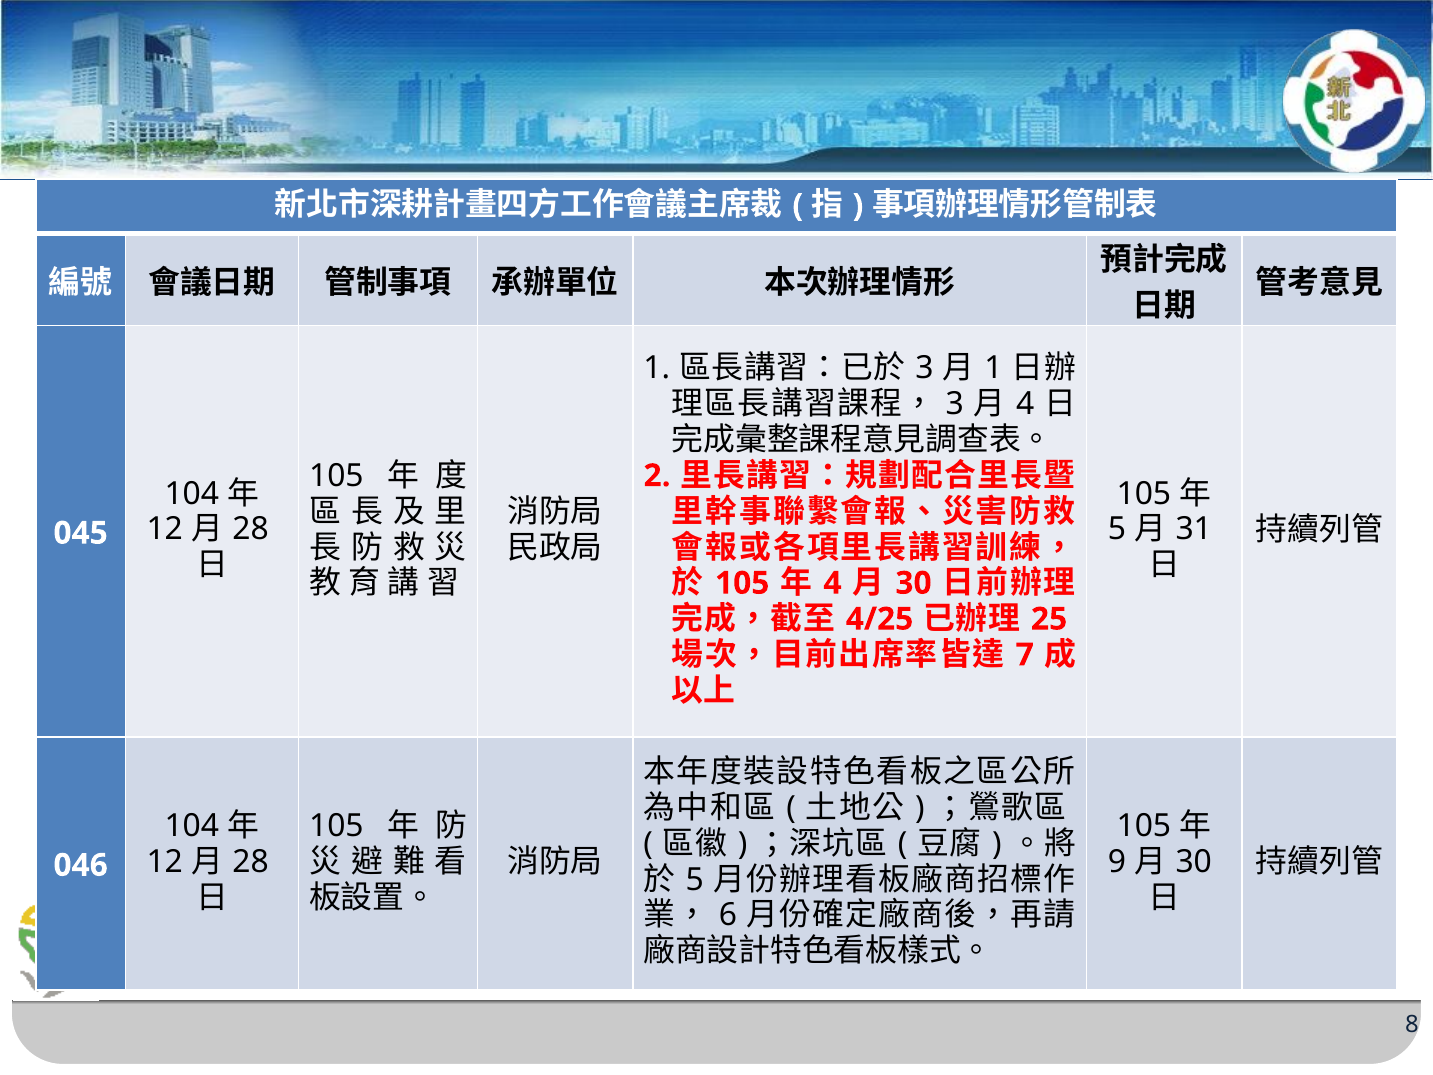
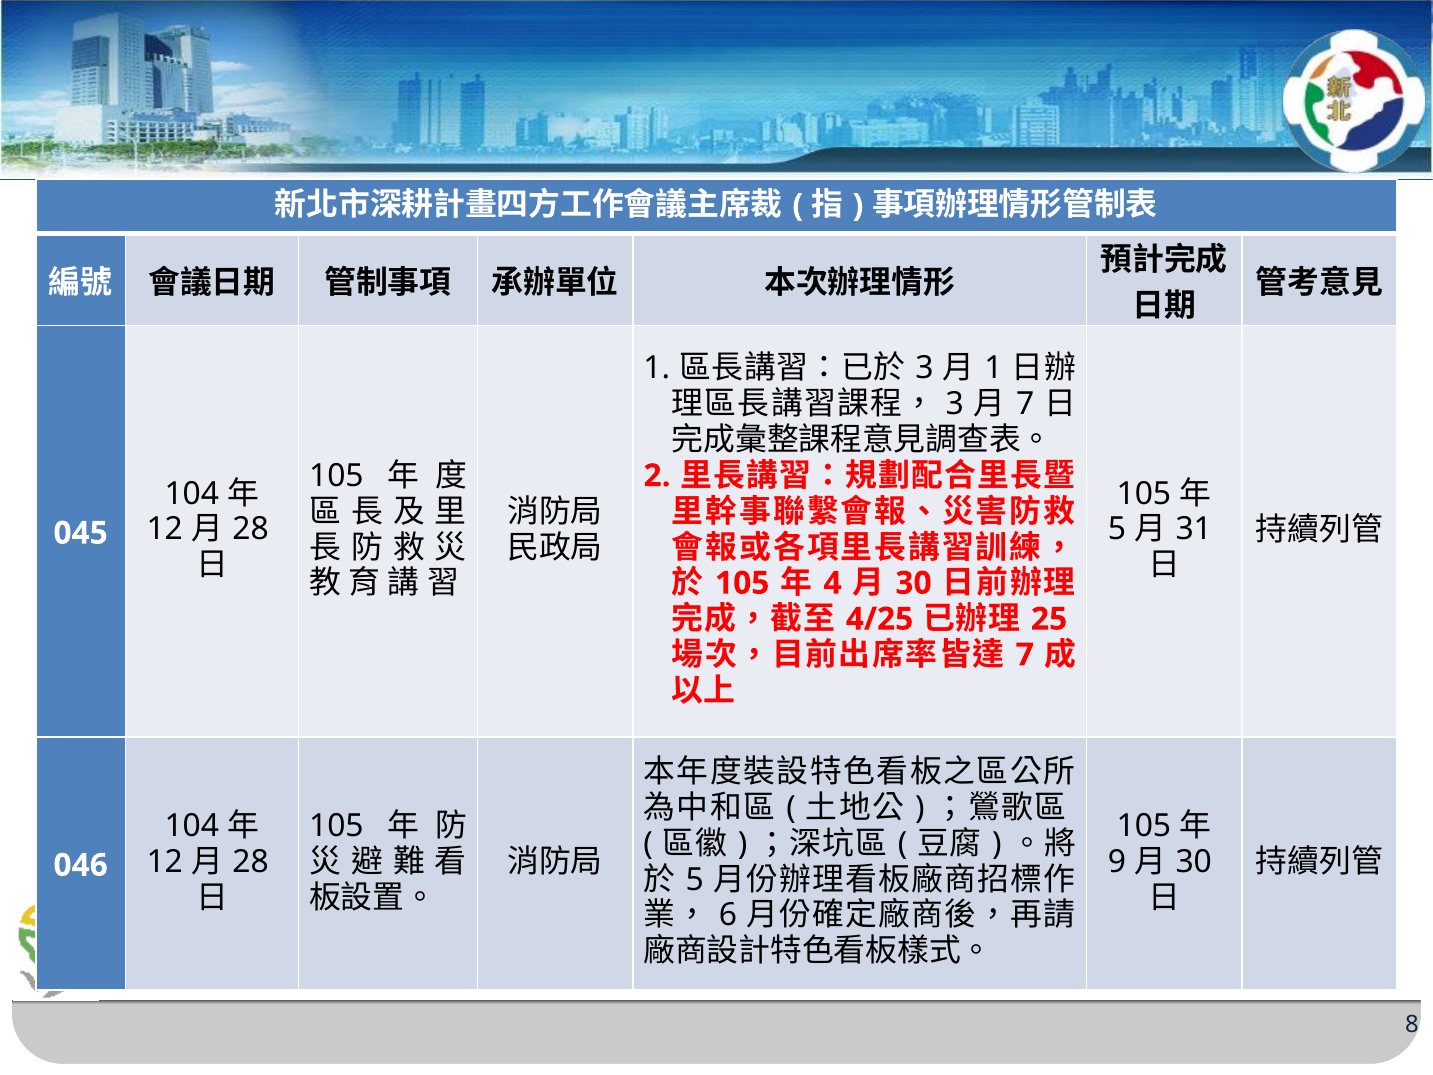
4 at (1025, 404): 4 -> 7
